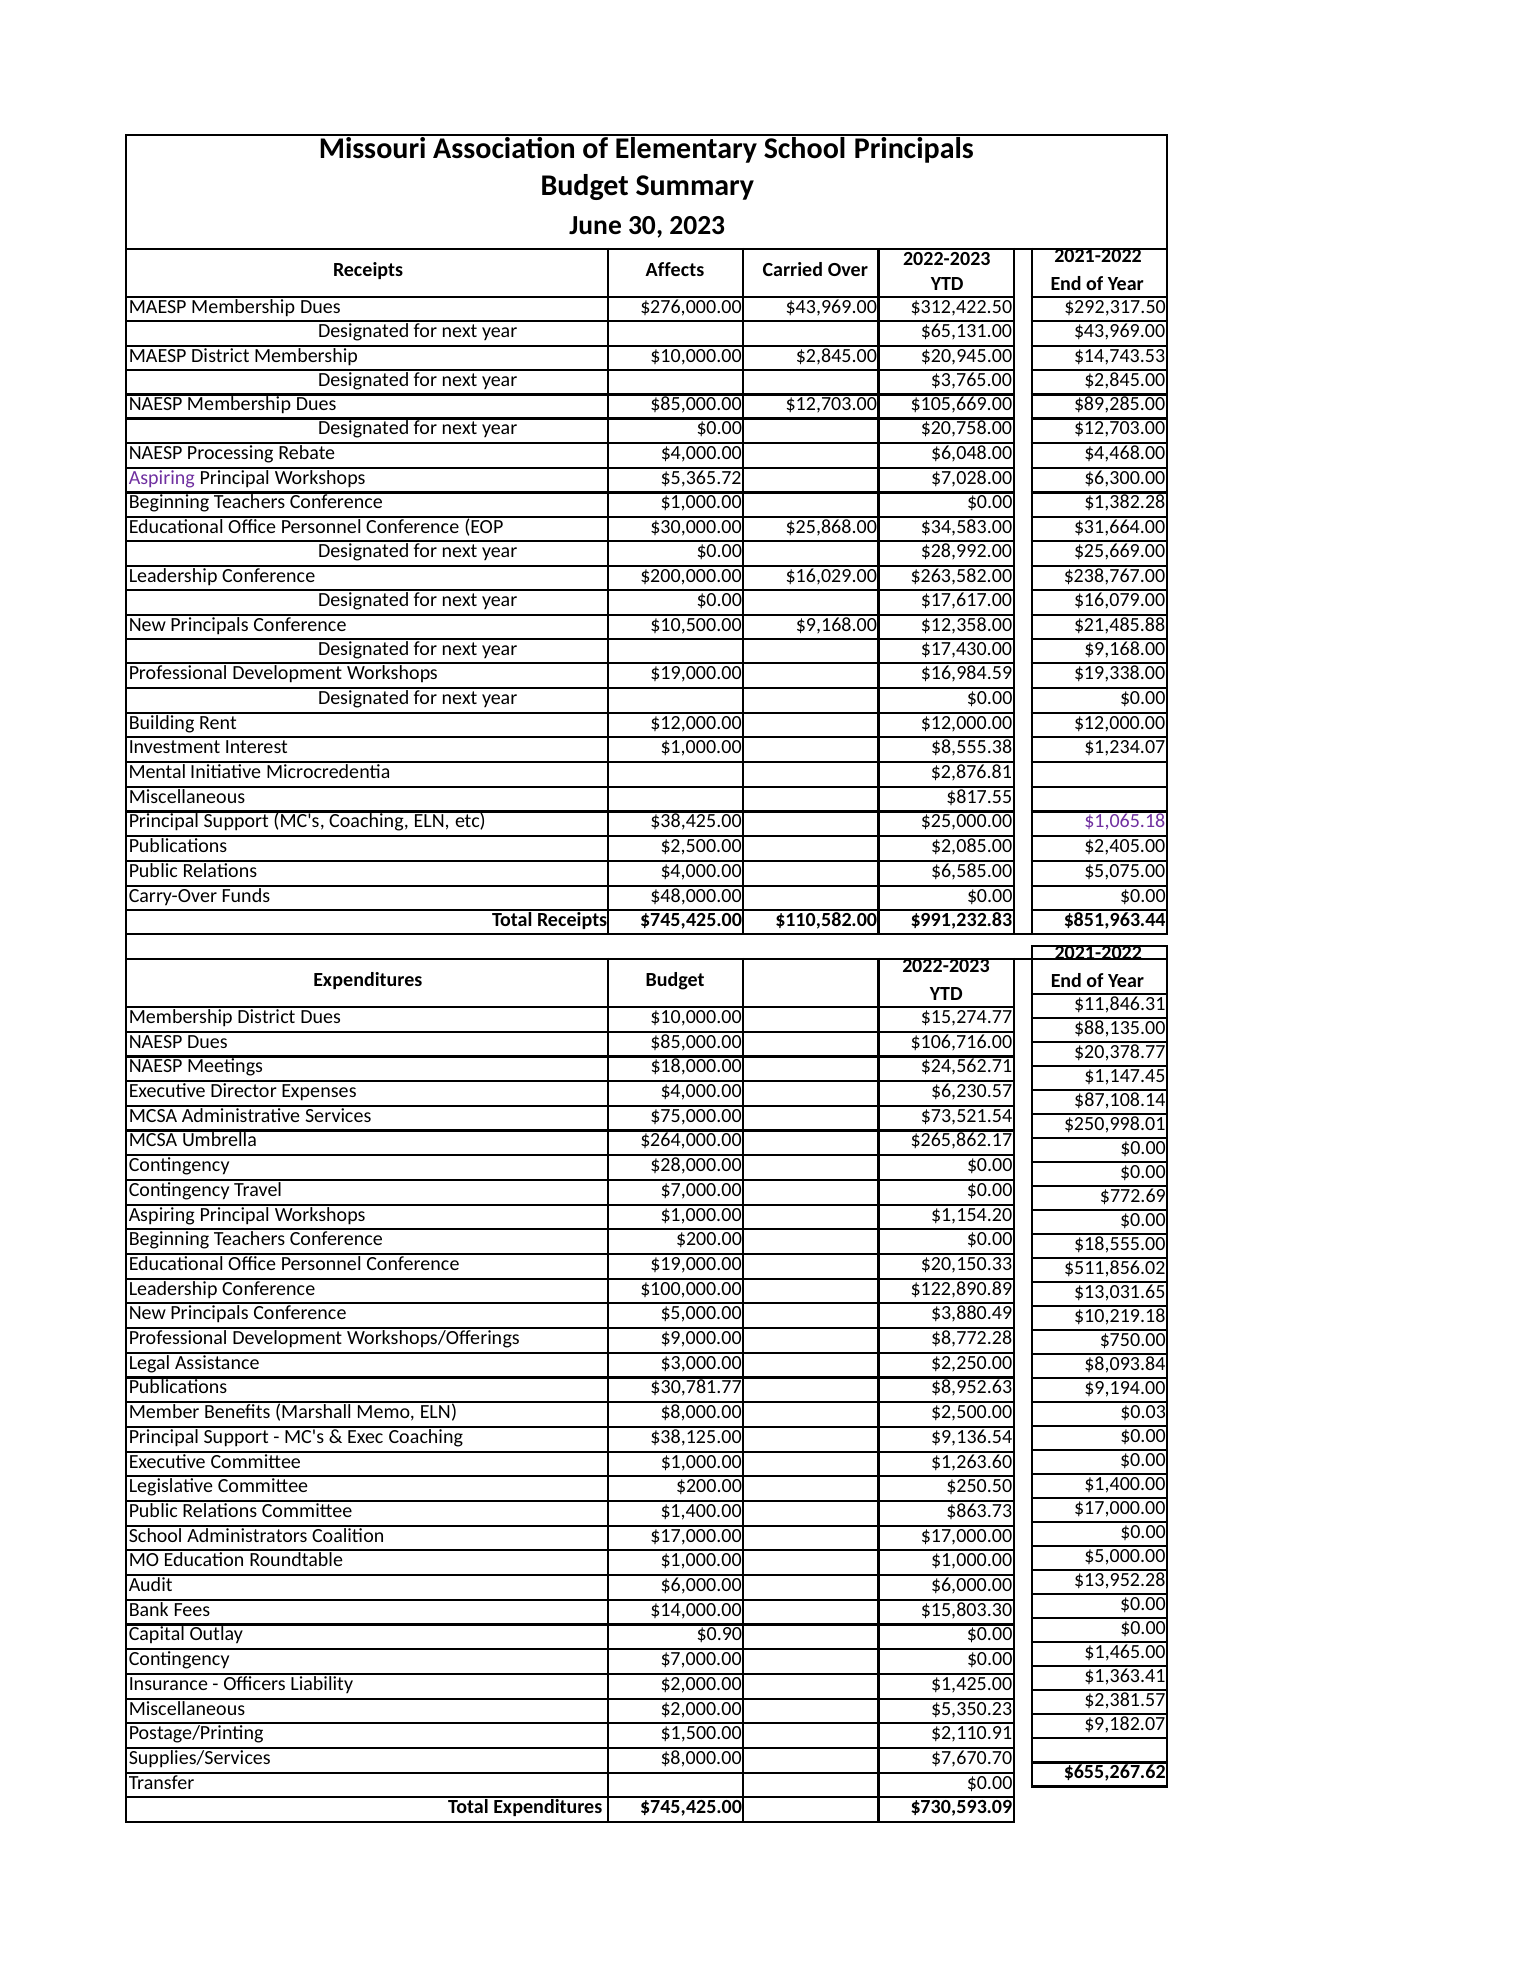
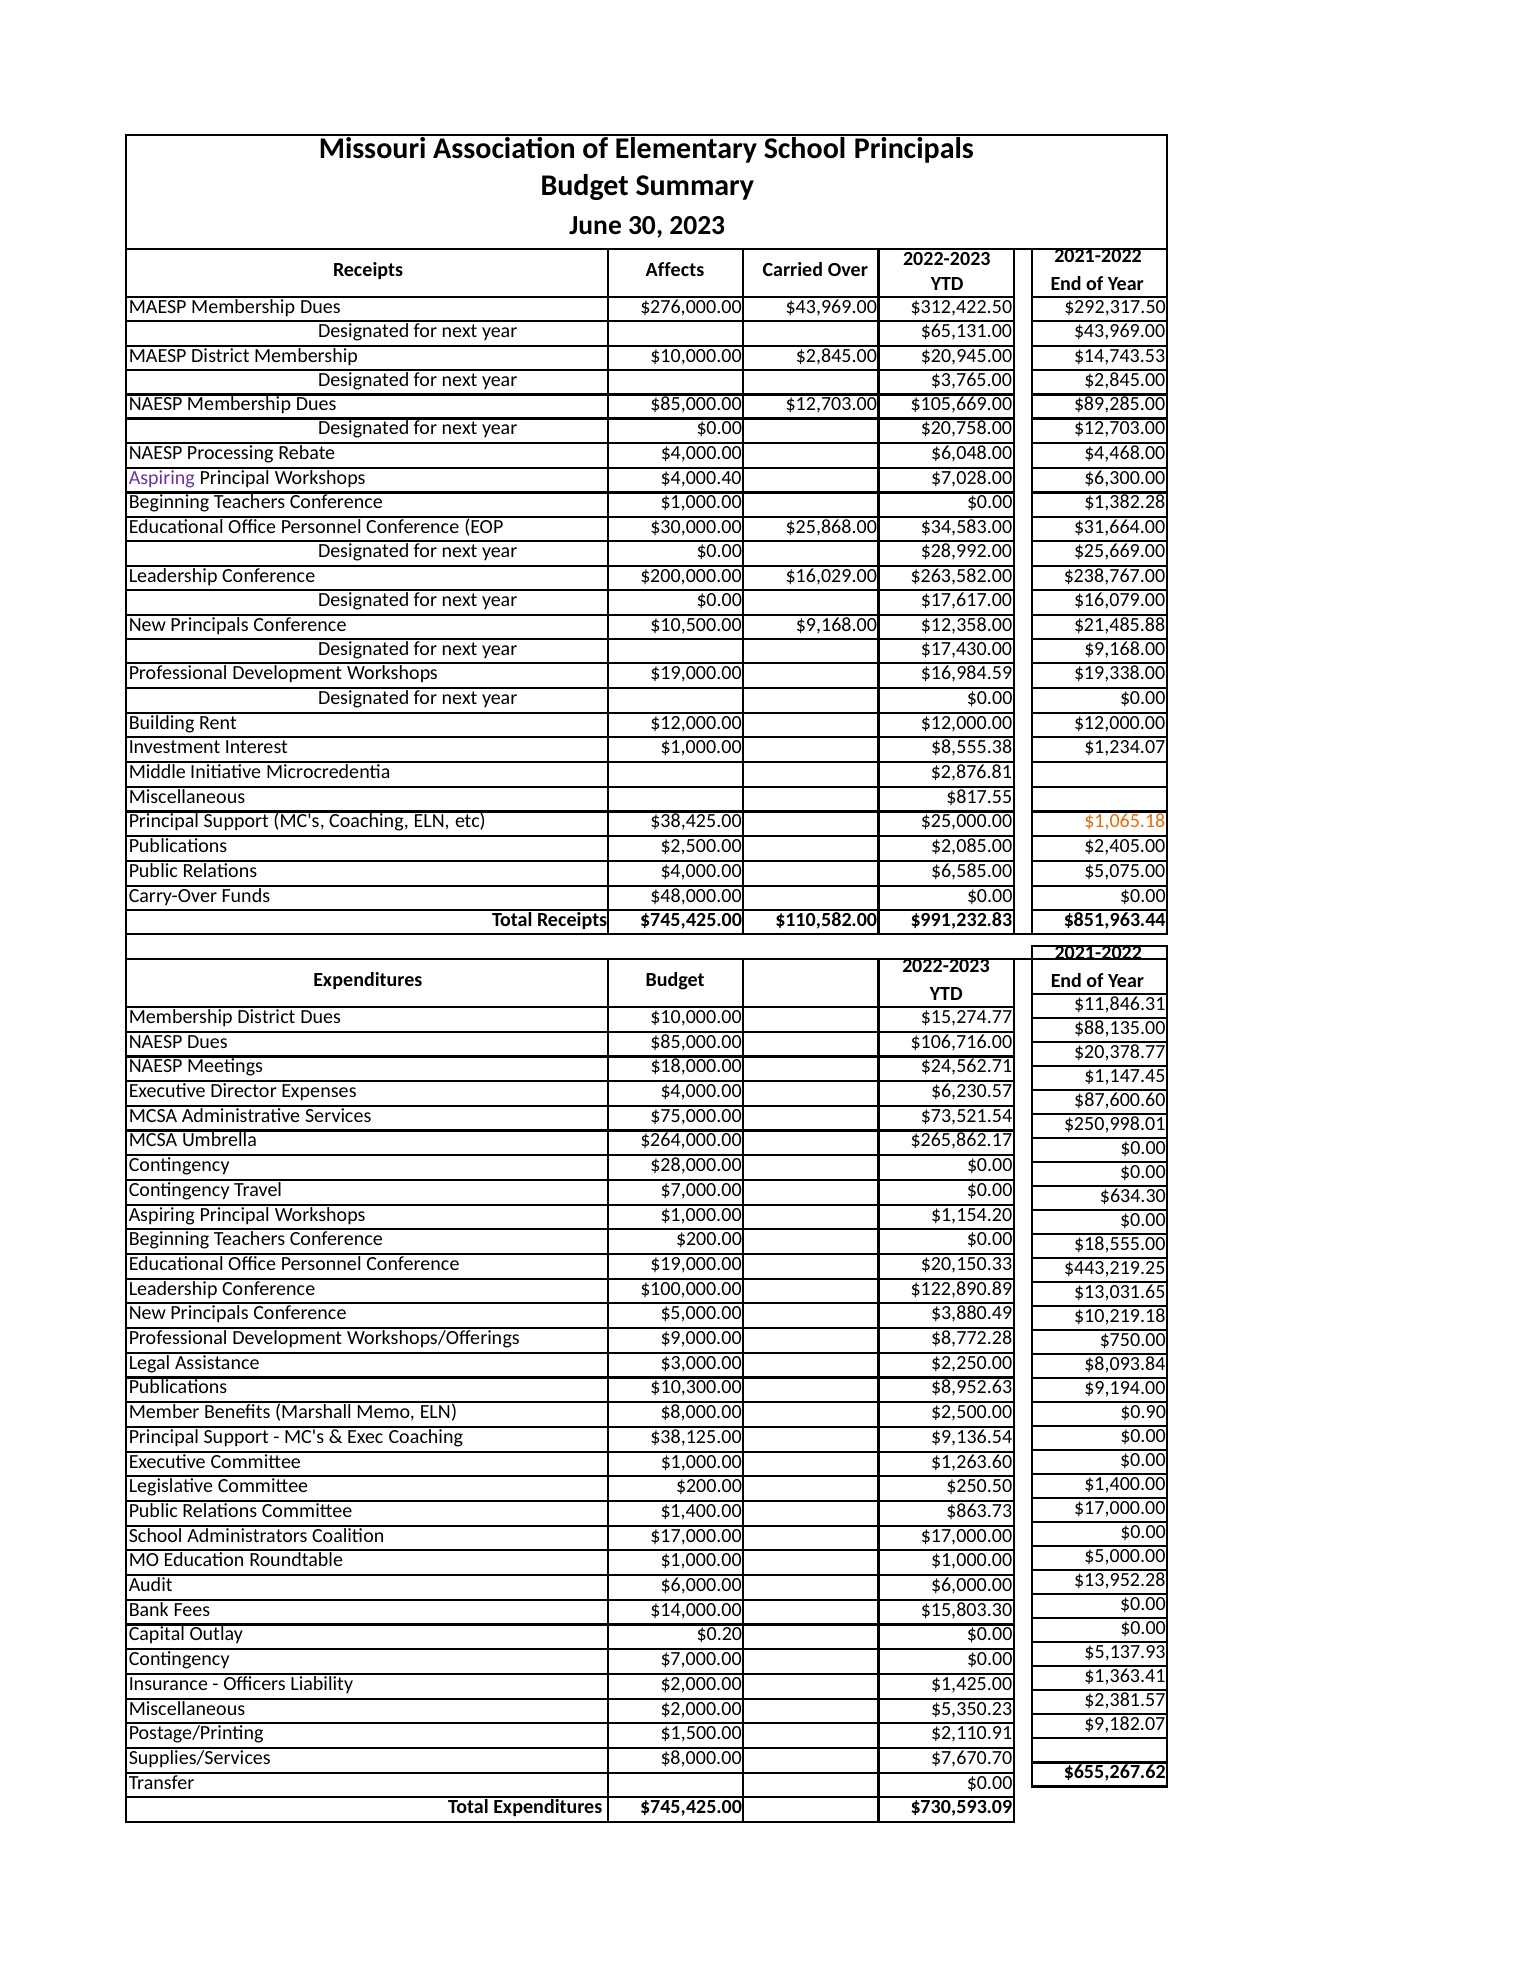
$5,365.72: $5,365.72 -> $4,000.40
Mental: Mental -> Middle
$1,065.18 colour: purple -> orange
$87,108.14: $87,108.14 -> $87,600.60
$772.69: $772.69 -> $634.30
$511,856.02: $511,856.02 -> $443,219.25
$30,781.77: $30,781.77 -> $10,300.00
$0.03: $0.03 -> $0.90
$0.90: $0.90 -> $0.20
$1,465.00: $1,465.00 -> $5,137.93
